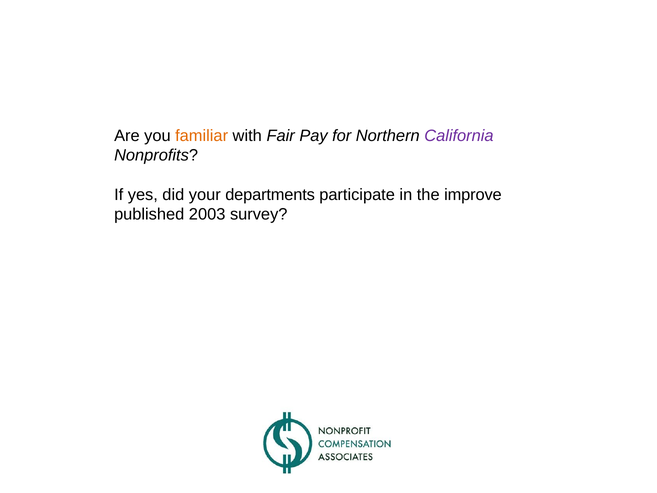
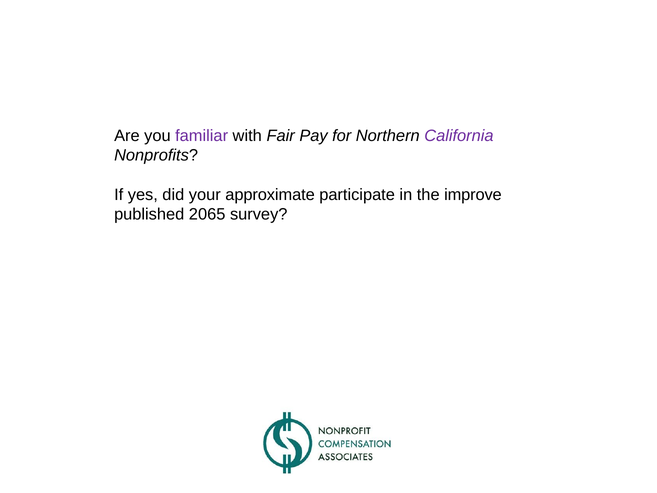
familiar colour: orange -> purple
departments: departments -> approximate
2003: 2003 -> 2065
